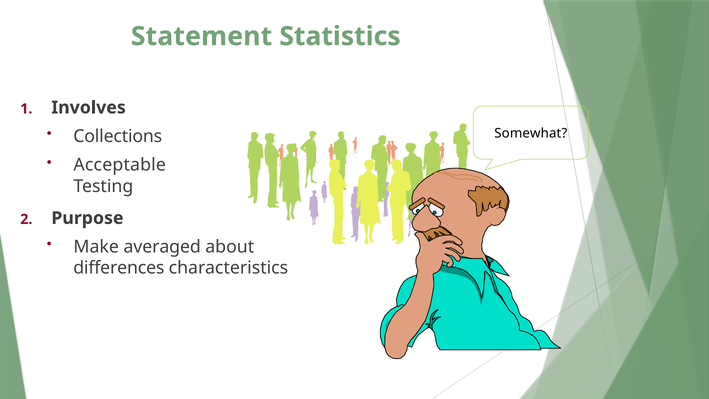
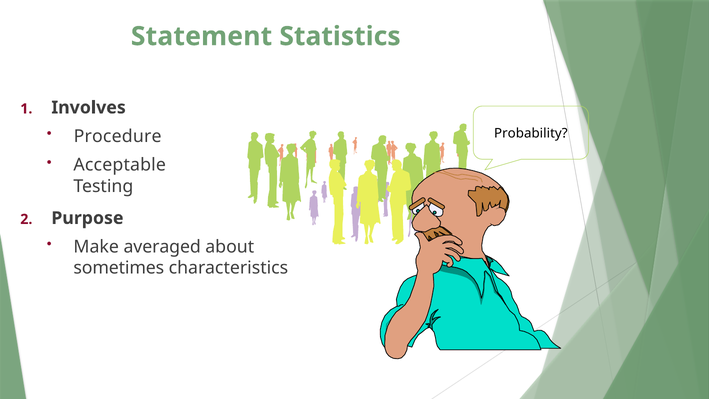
Collections: Collections -> Procedure
Somewhat: Somewhat -> Probability
differences: differences -> sometimes
